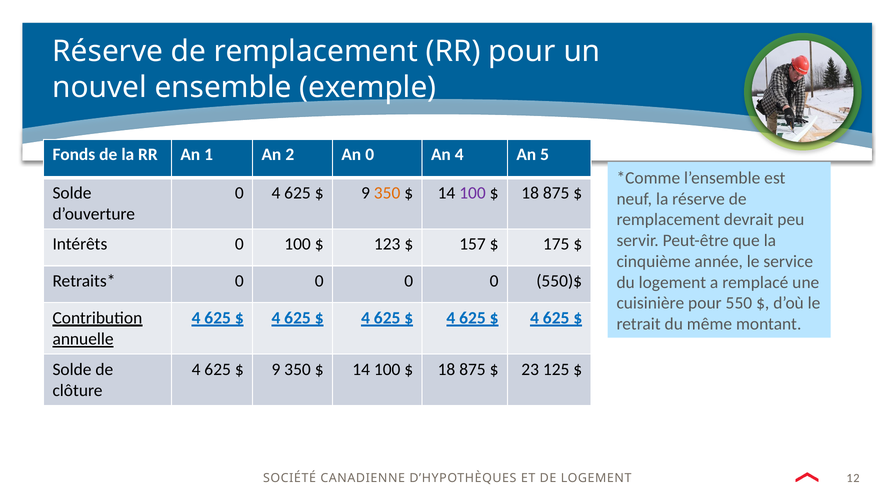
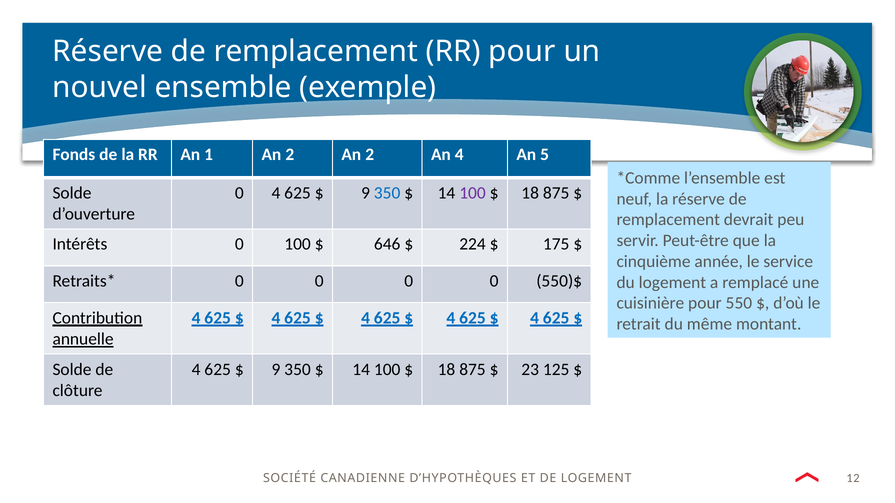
2 An 0: 0 -> 2
350 at (387, 193) colour: orange -> blue
123: 123 -> 646
157: 157 -> 224
